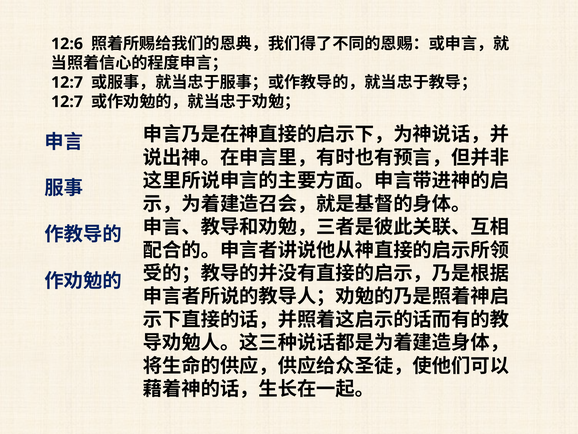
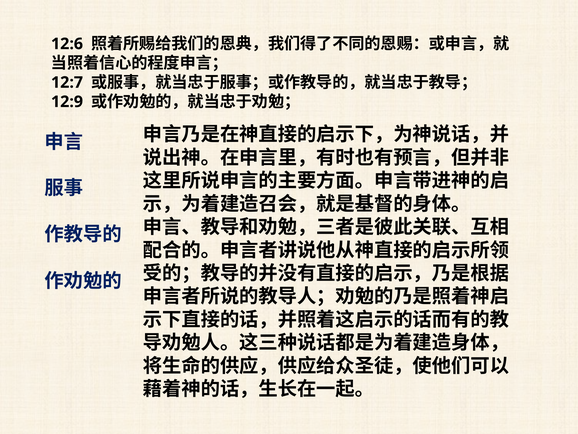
12:7 at (67, 102): 12:7 -> 12:9
